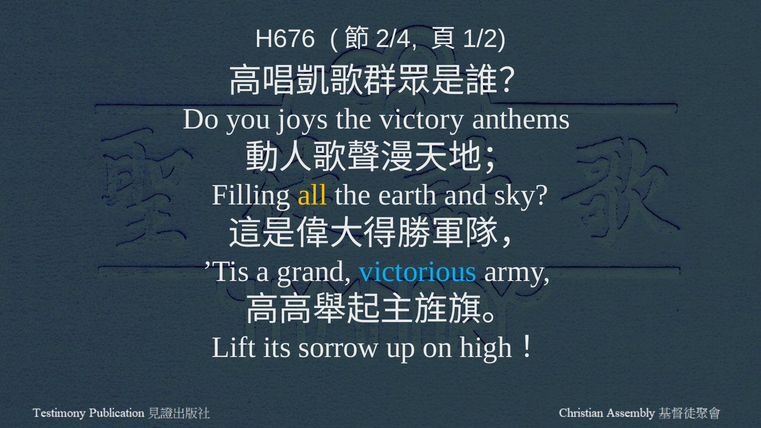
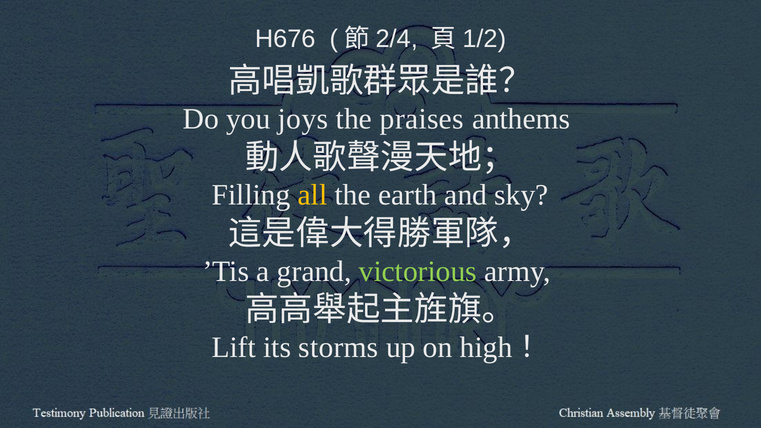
victory: victory -> praises
victorious colour: light blue -> light green
sorrow: sorrow -> storms
